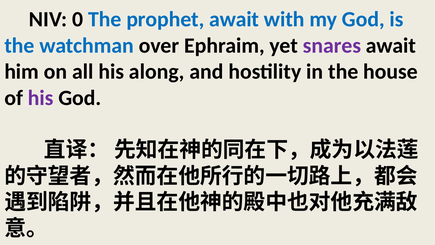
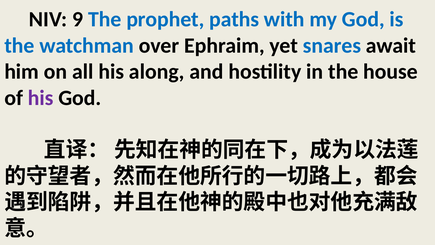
0: 0 -> 9
prophet await: await -> paths
snares colour: purple -> blue
